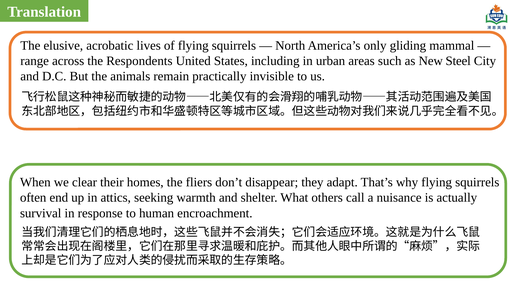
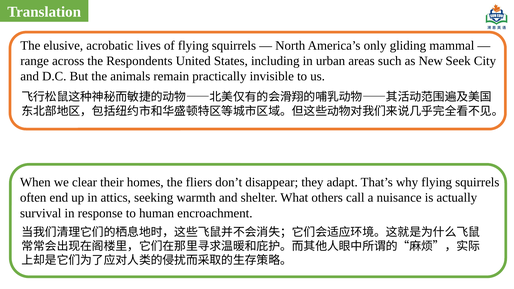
Steel: Steel -> Seek
